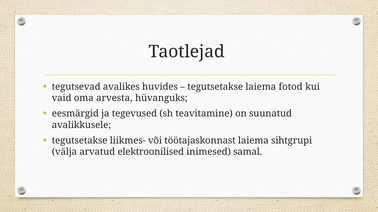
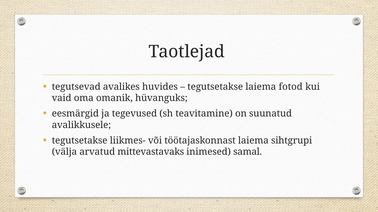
arvesta: arvesta -> omanik
elektroonilised: elektroonilised -> mittevastavaks
